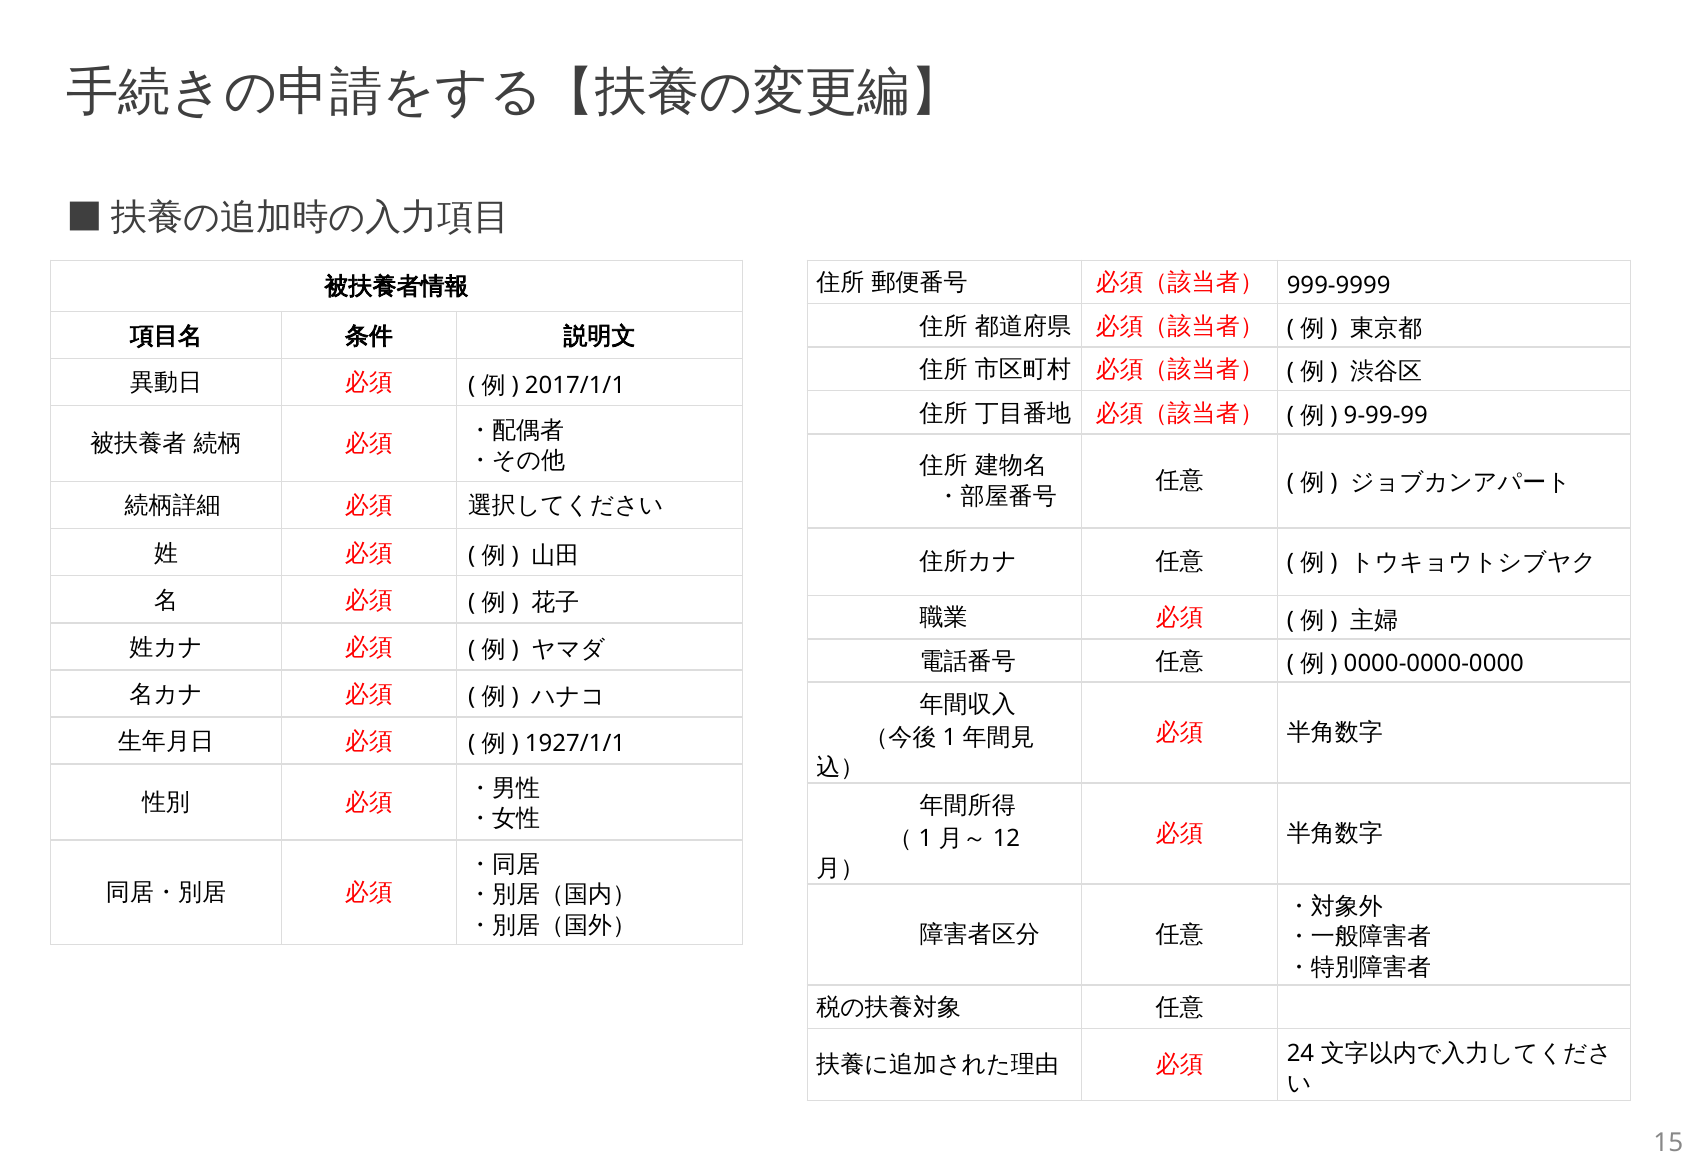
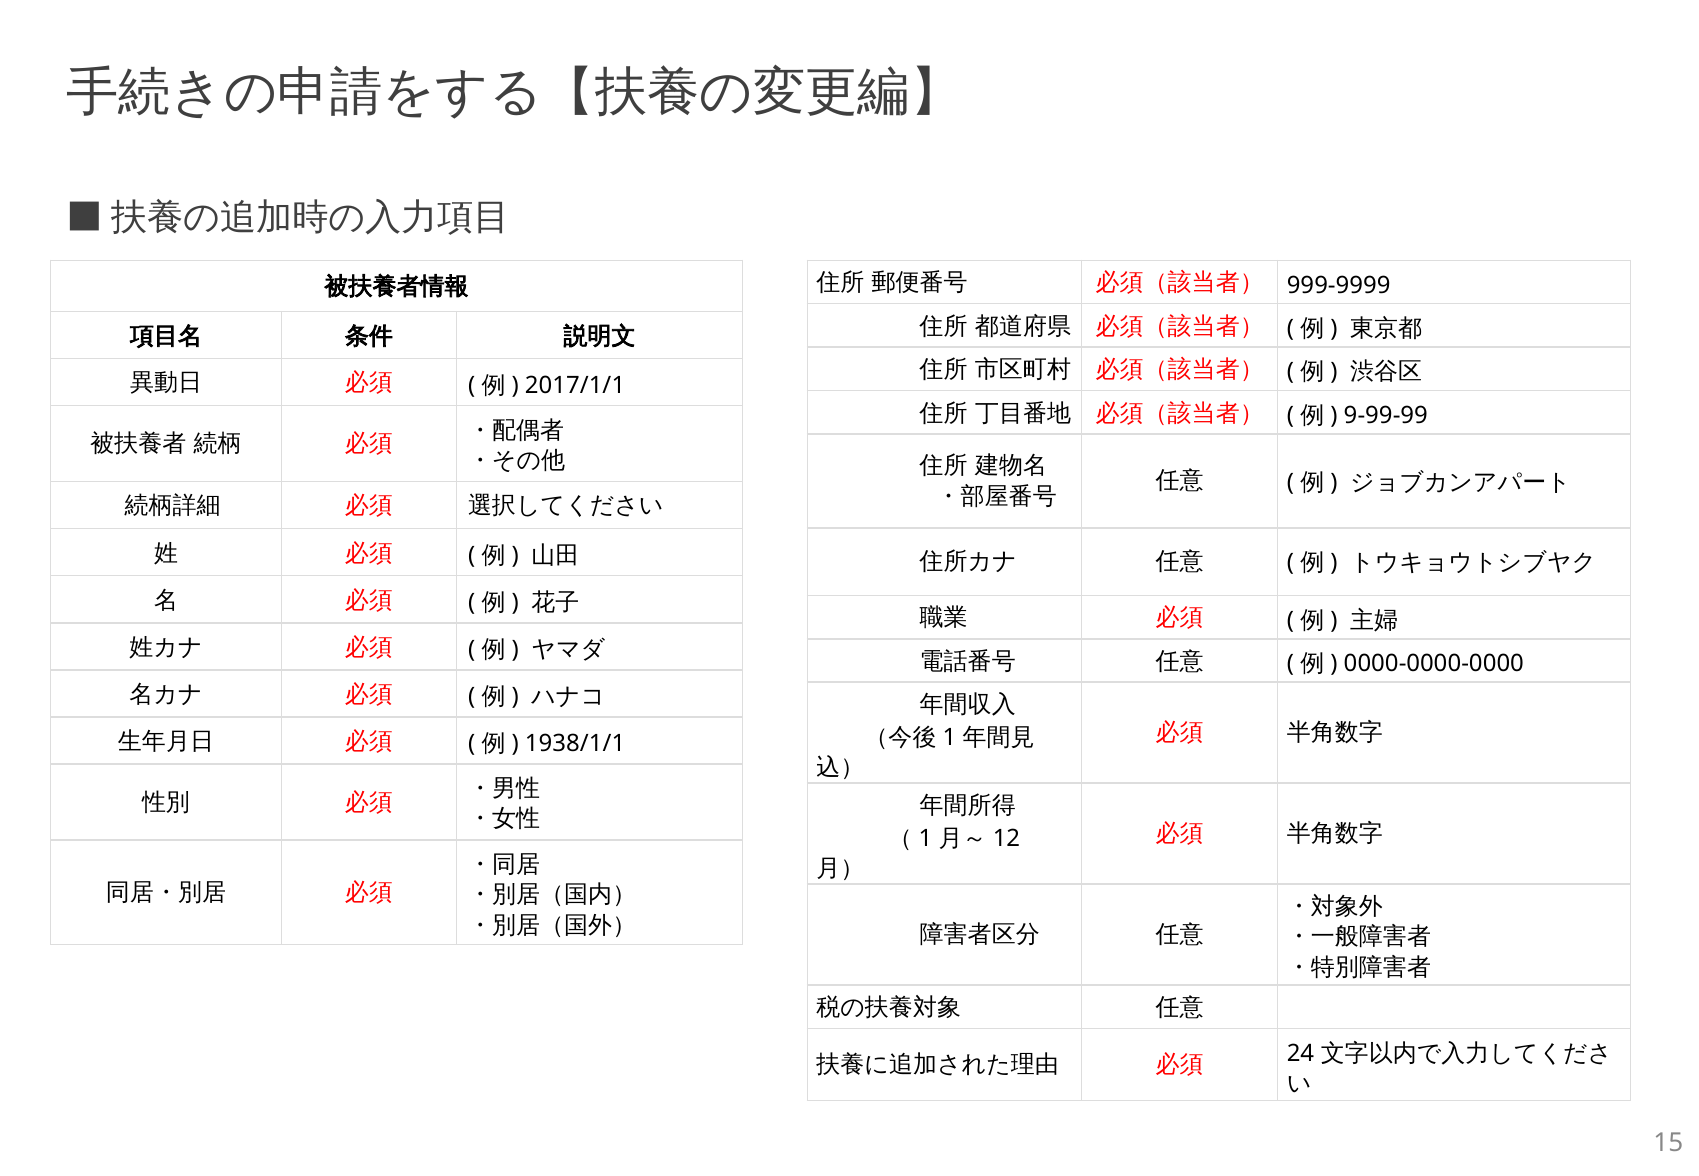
1927/1/1: 1927/1/1 -> 1938/1/1
